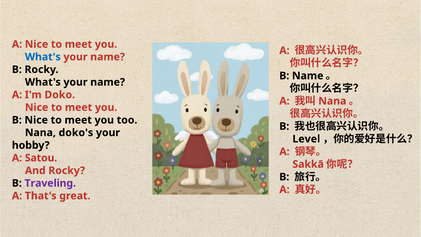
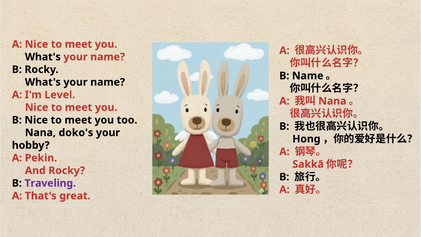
What's at (43, 57) colour: blue -> black
Doko: Doko -> Level
Level: Level -> Hong
Satou: Satou -> Pekin
